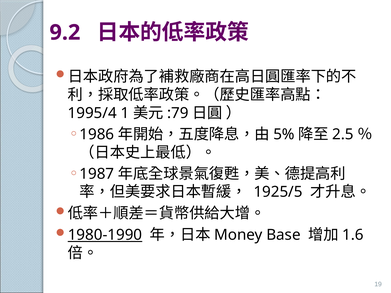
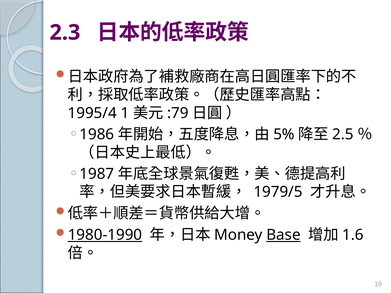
9.2: 9.2 -> 2.3
1925/5: 1925/5 -> 1979/5
Base underline: none -> present
